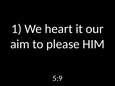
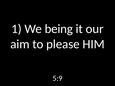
heart: heart -> being
